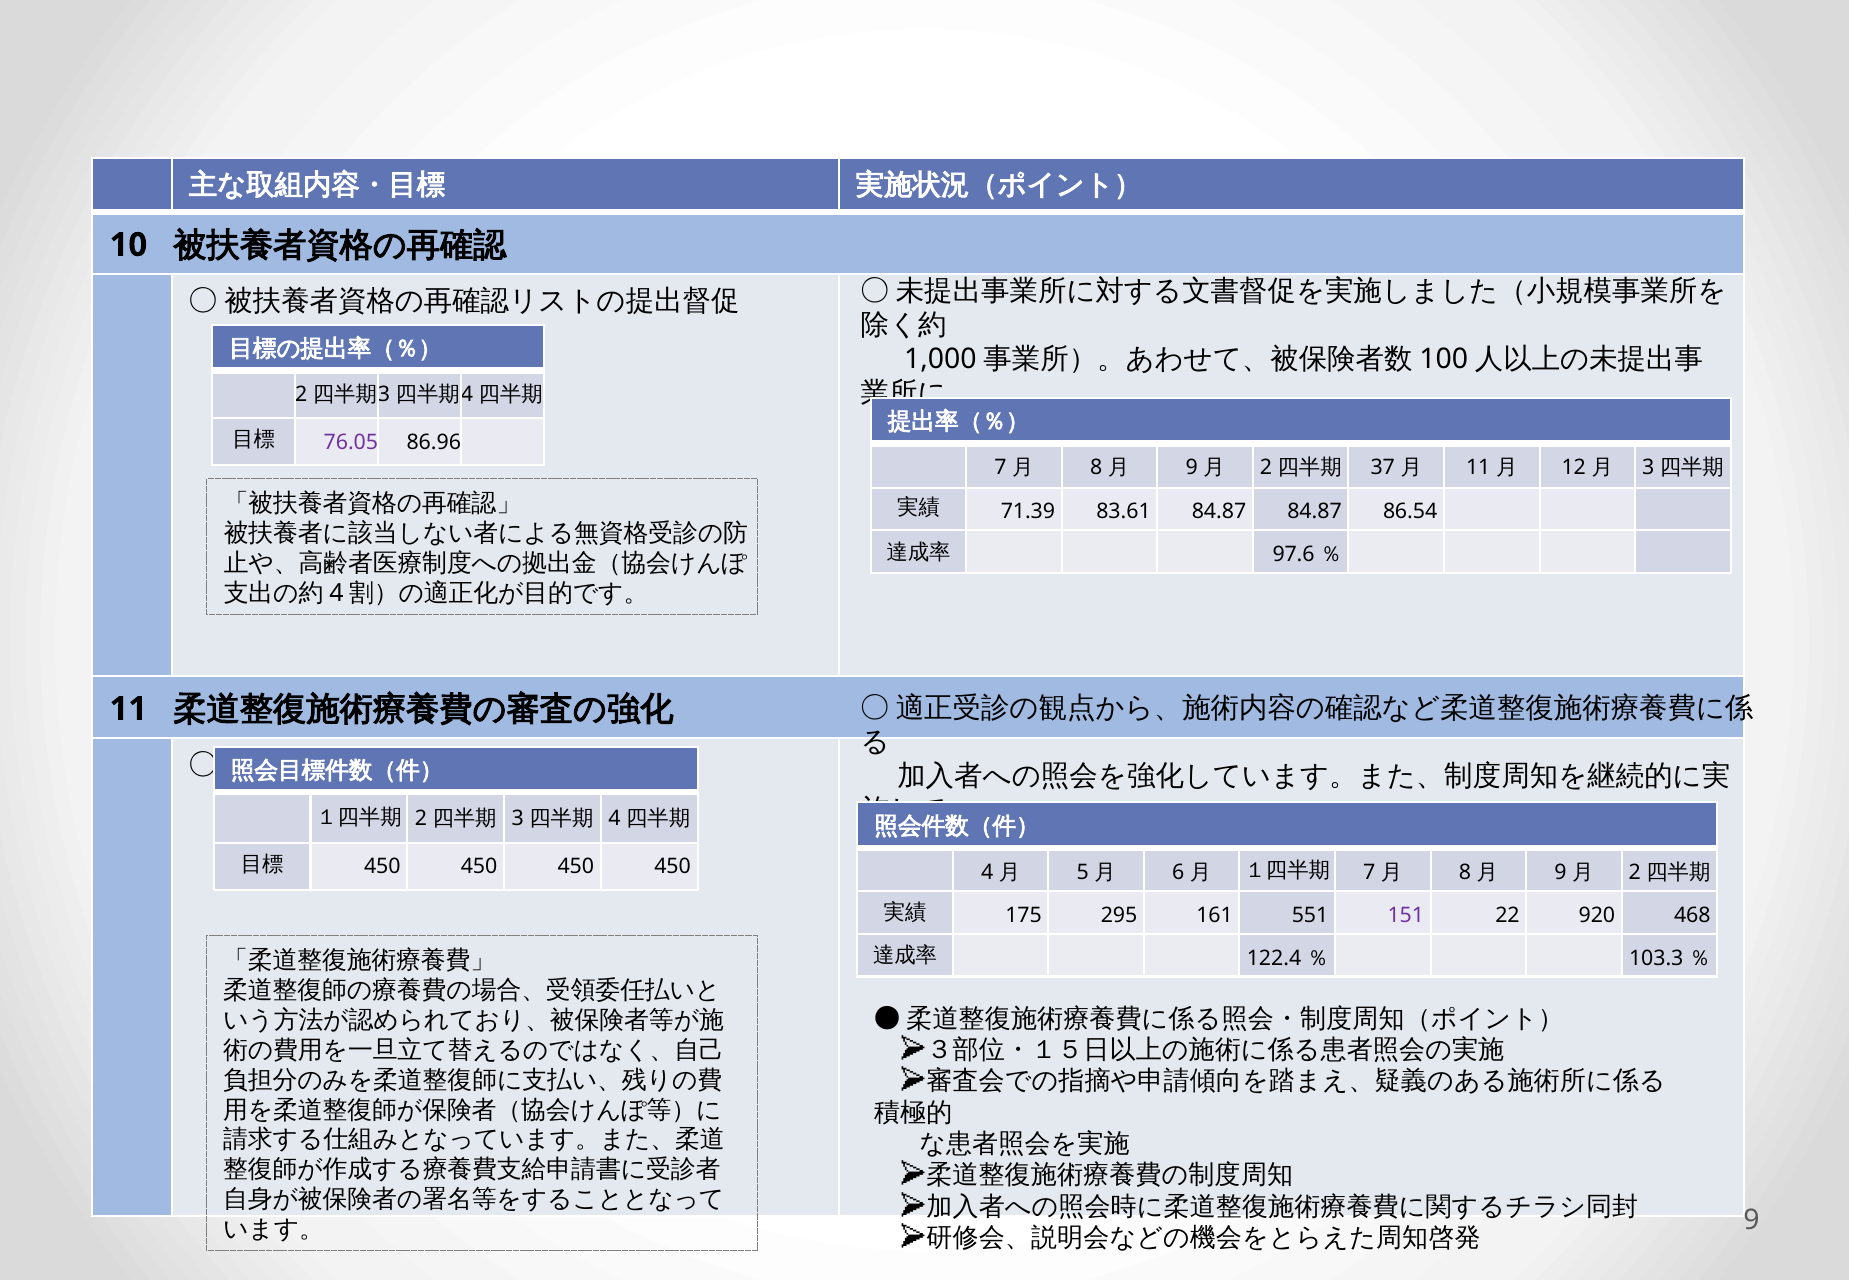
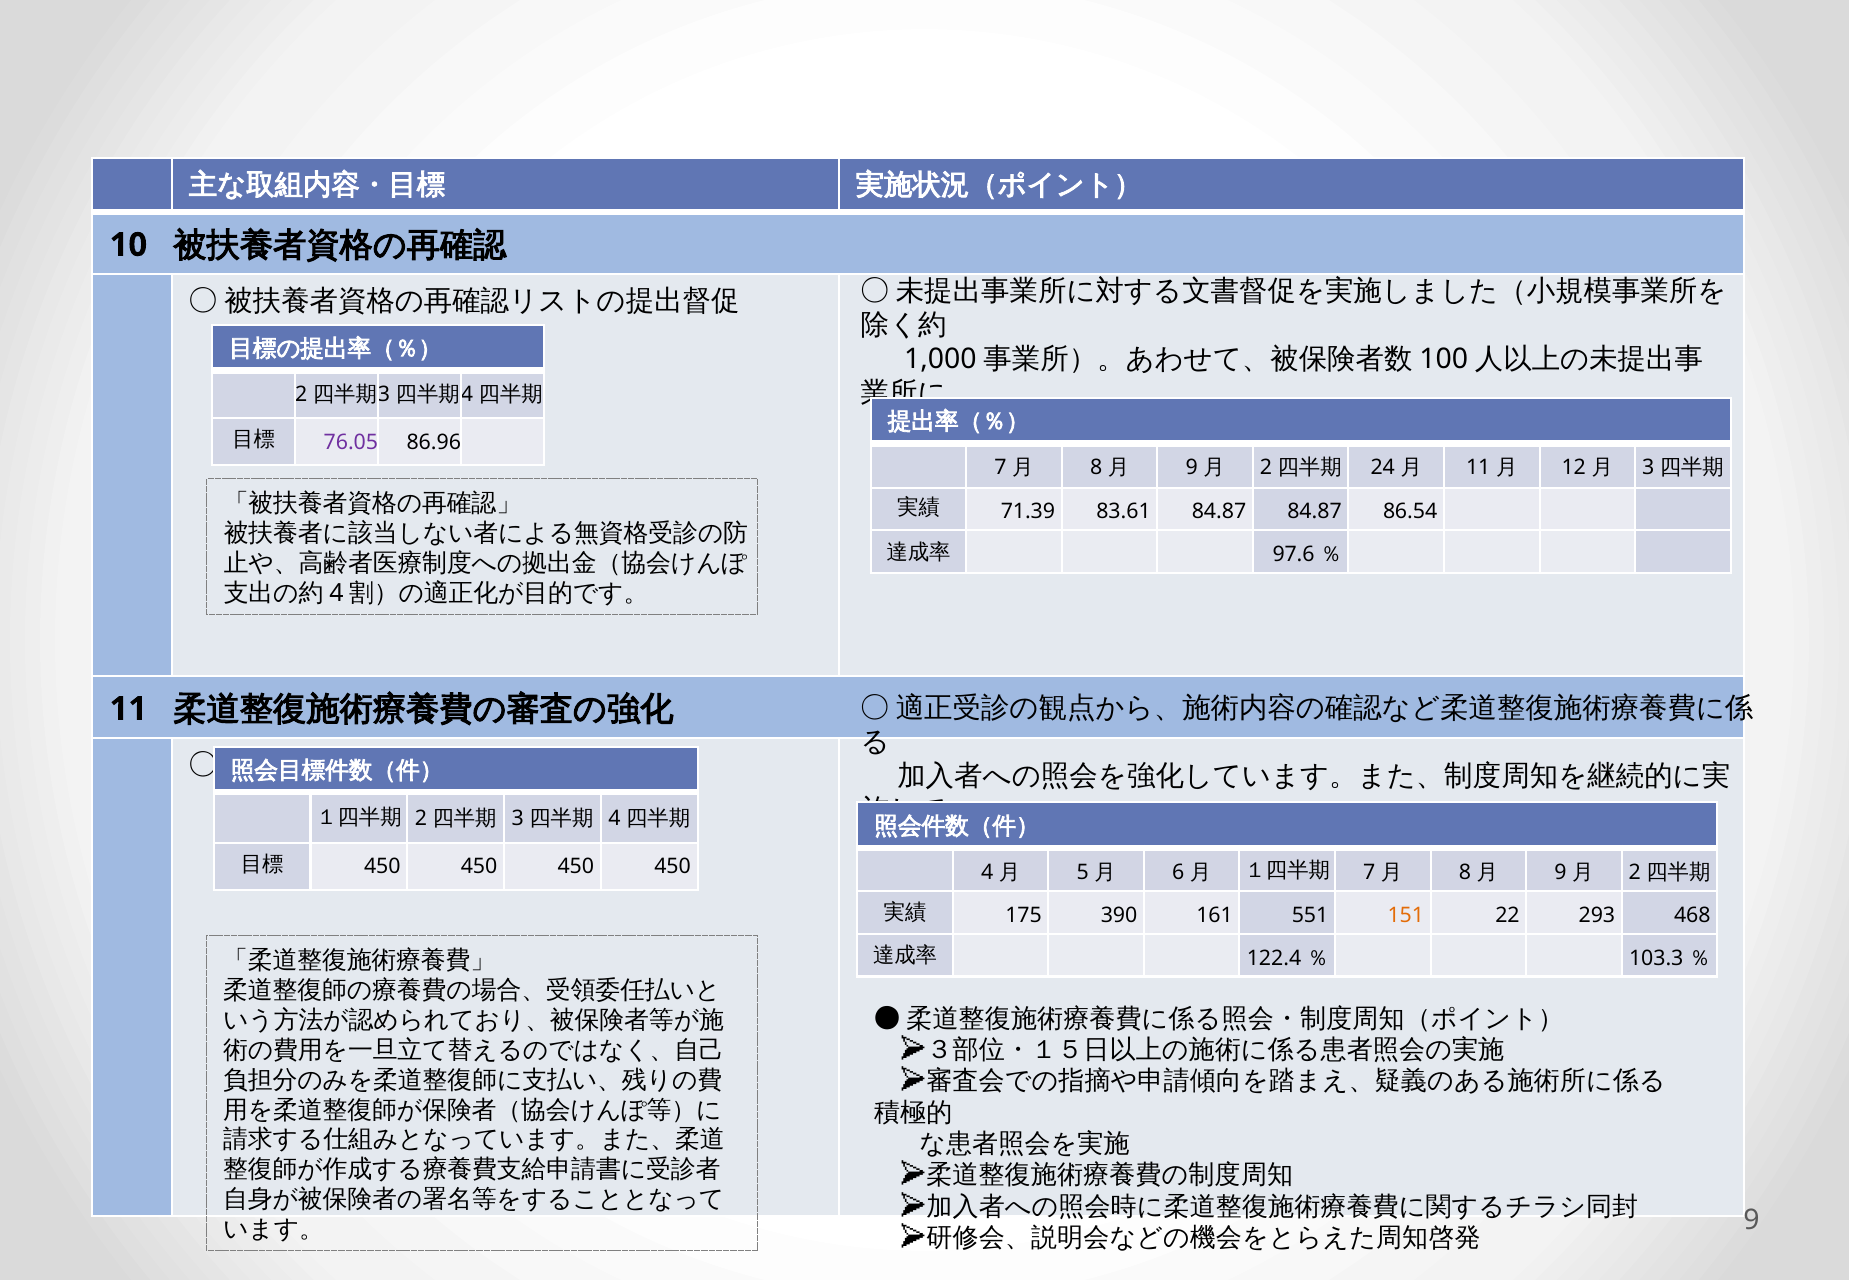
37: 37 -> 24
295: 295 -> 390
151 colour: purple -> orange
920: 920 -> 293
